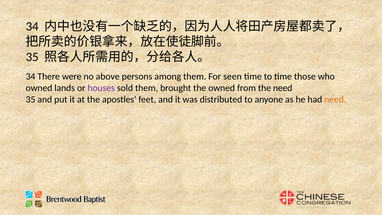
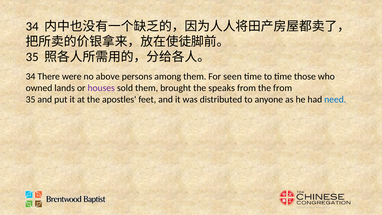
the owned: owned -> speaks
the need: need -> from
need at (335, 99) colour: orange -> blue
